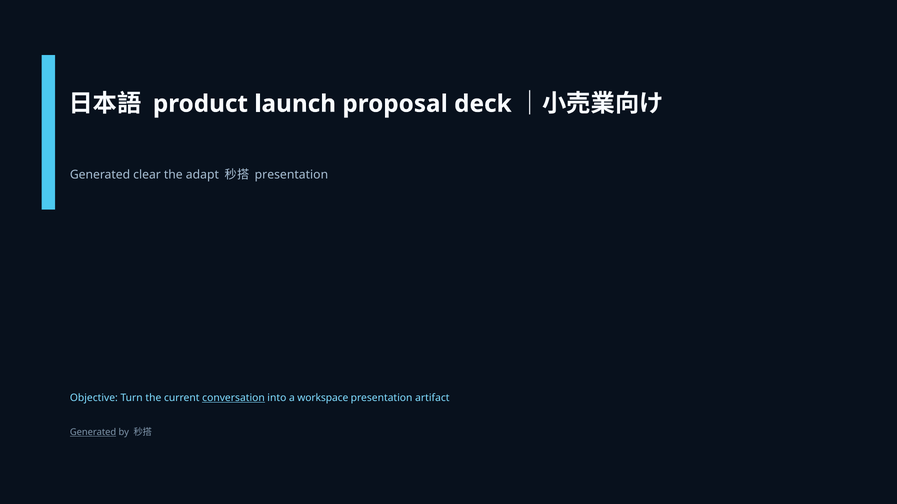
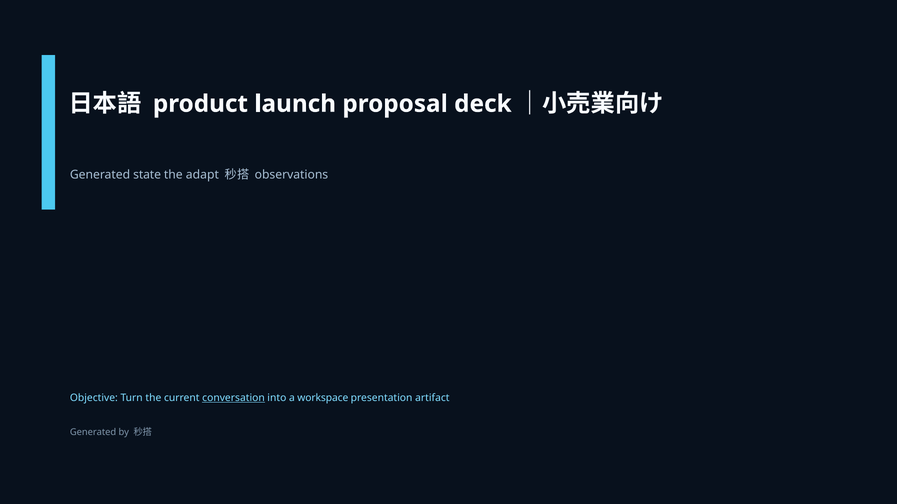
clear: clear -> state
presentation at (291, 175): presentation -> observations
Generated at (93, 433) underline: present -> none
